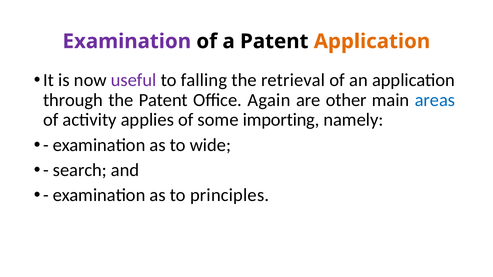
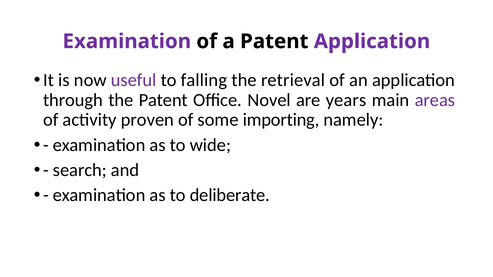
Application at (372, 41) colour: orange -> purple
Again: Again -> Novel
other: other -> years
areas colour: blue -> purple
applies: applies -> proven
principles: principles -> deliberate
